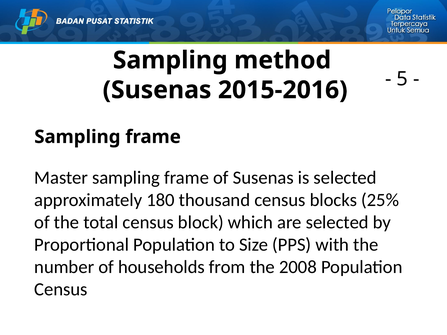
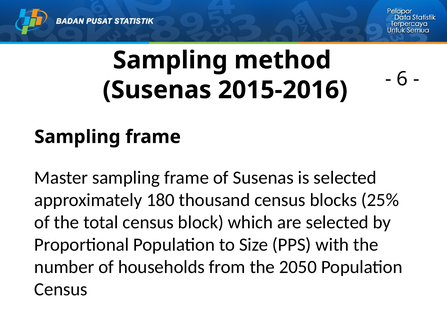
5: 5 -> 6
2008: 2008 -> 2050
